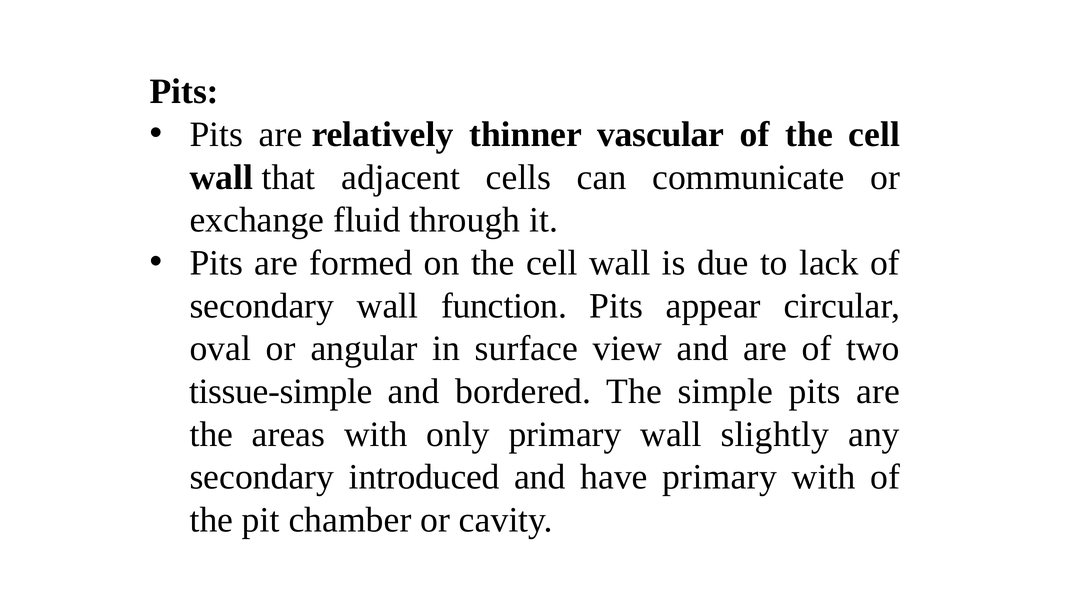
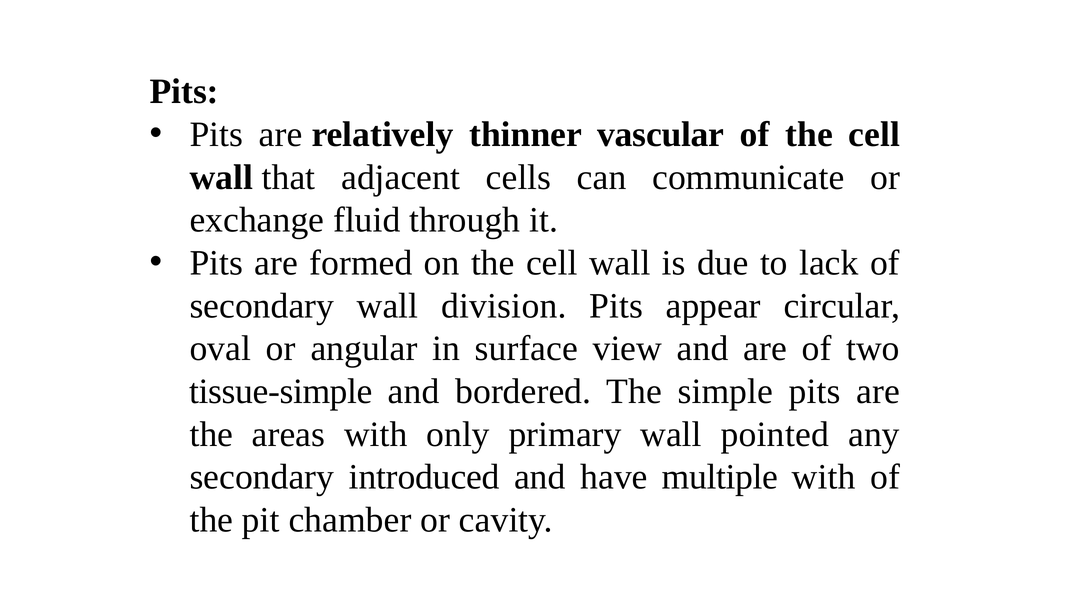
function: function -> division
slightly: slightly -> pointed
have primary: primary -> multiple
